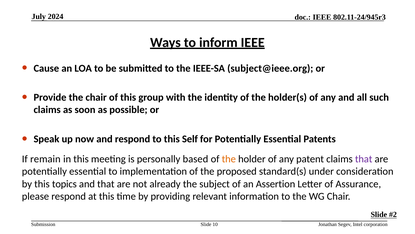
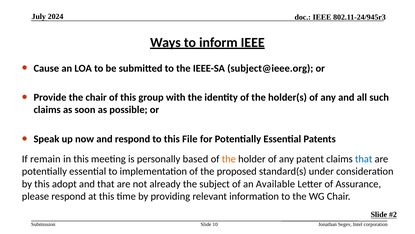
Self: Self -> File
that at (364, 159) colour: purple -> blue
topics: topics -> adopt
Assertion: Assertion -> Available
